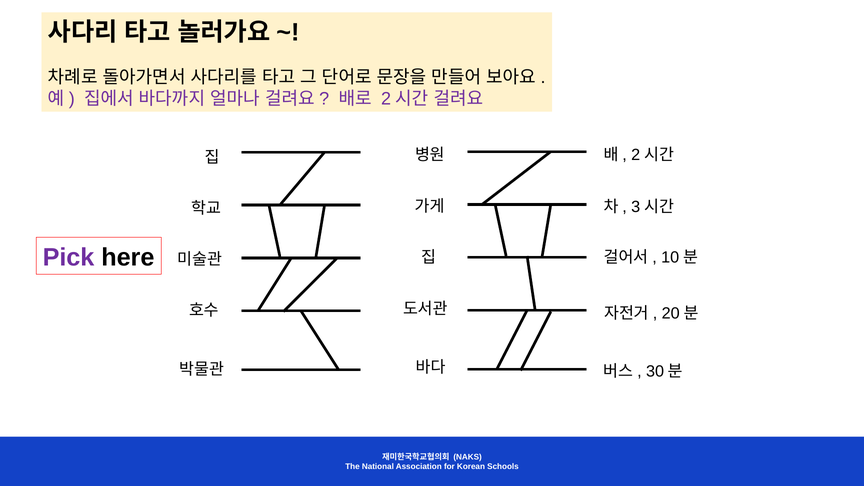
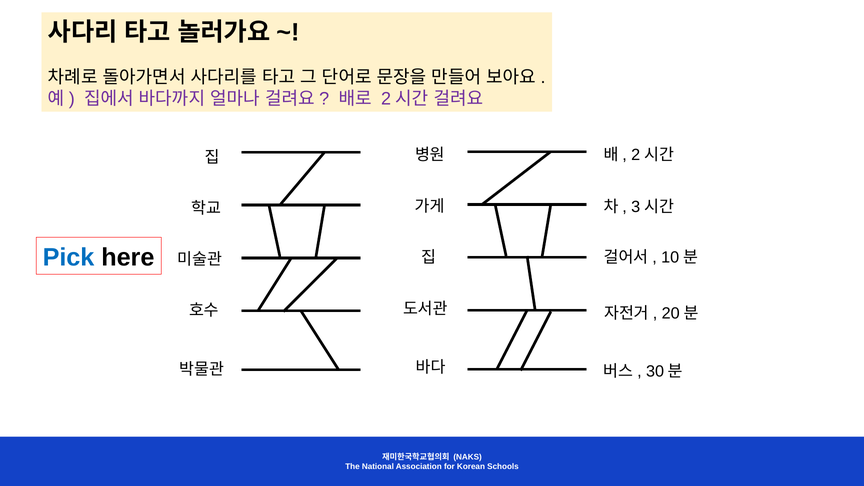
Pick colour: purple -> blue
